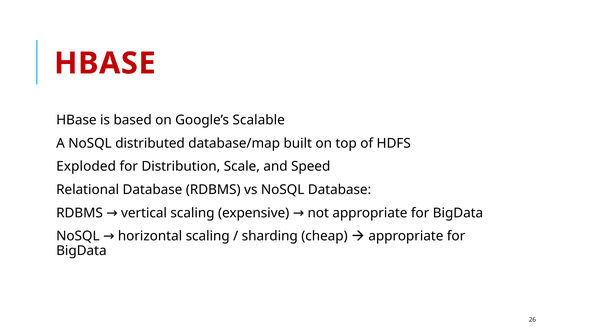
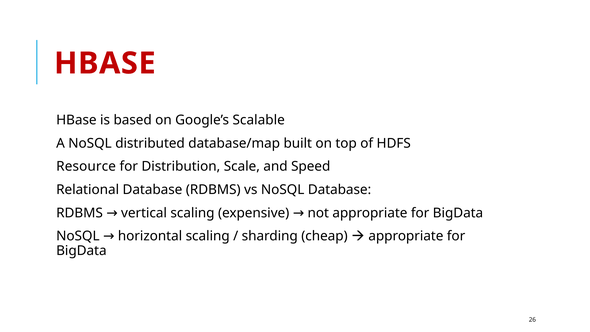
Exploded: Exploded -> Resource
